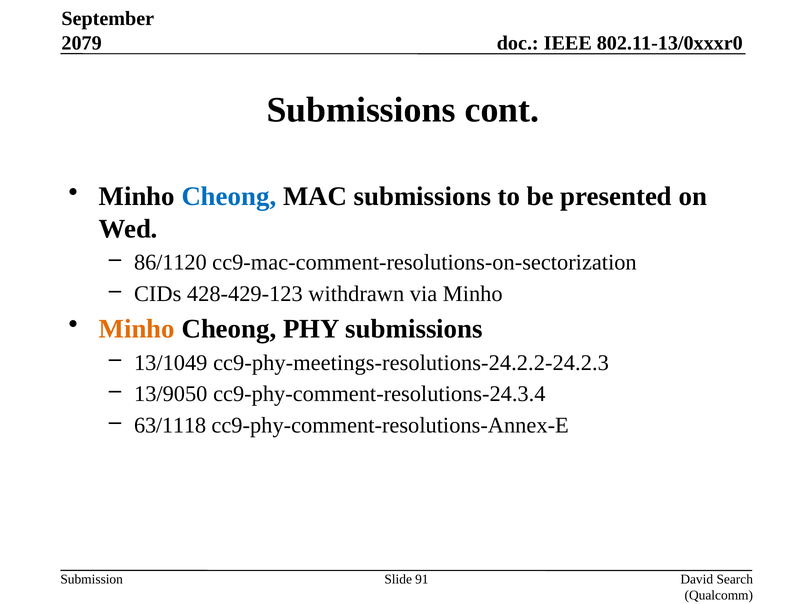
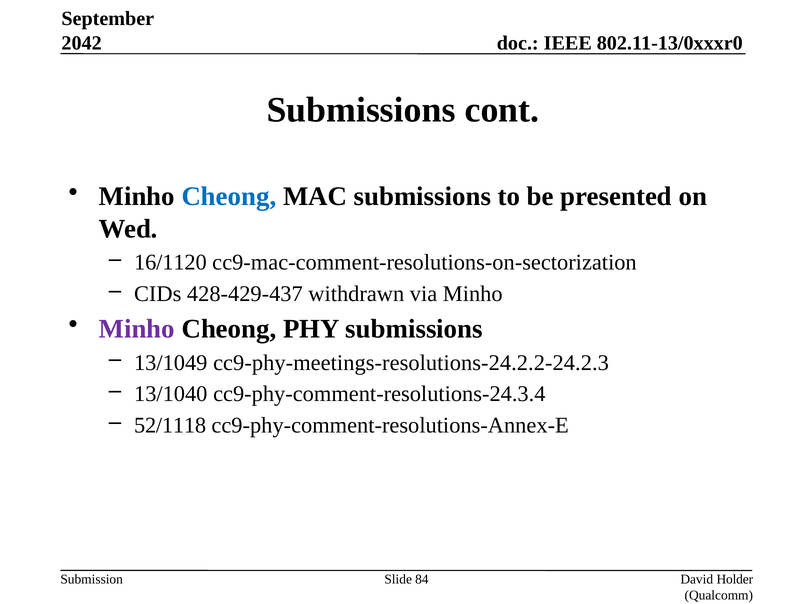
2079: 2079 -> 2042
86/1120: 86/1120 -> 16/1120
428-429-123: 428-429-123 -> 428-429-437
Minho at (137, 329) colour: orange -> purple
13/9050: 13/9050 -> 13/1040
63/1118: 63/1118 -> 52/1118
91: 91 -> 84
Search: Search -> Holder
